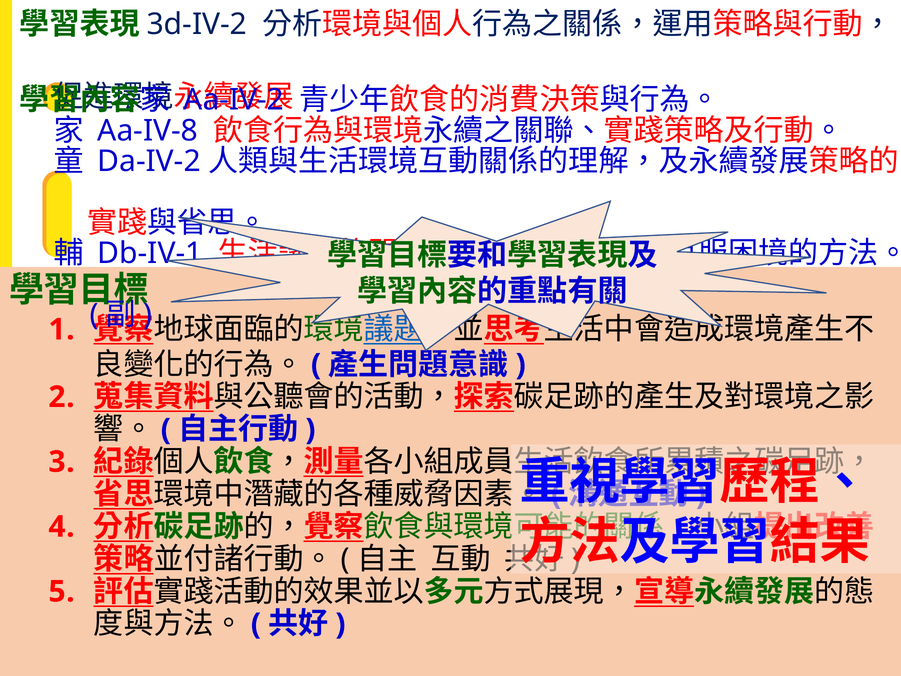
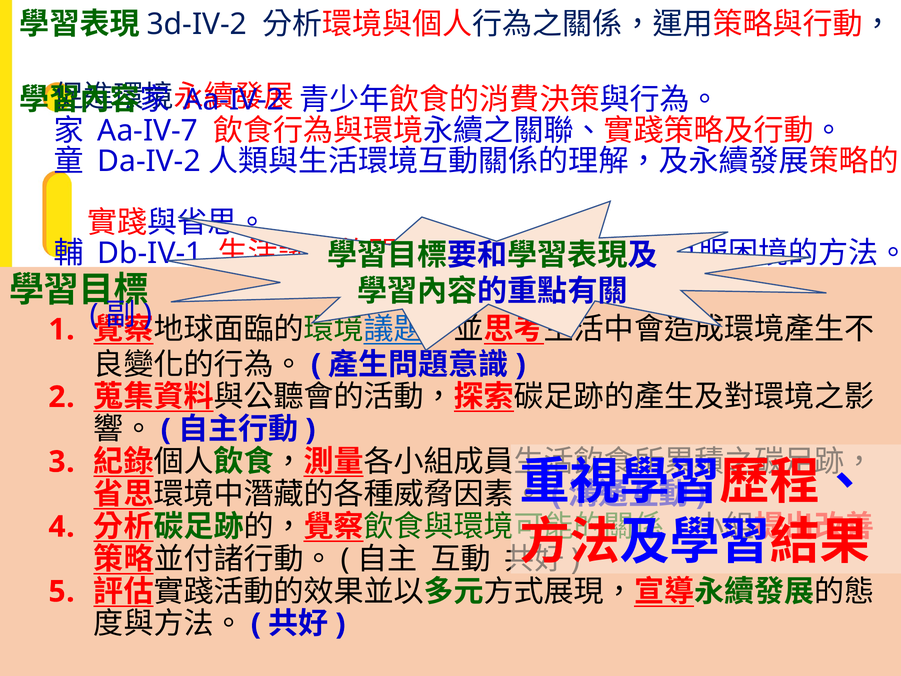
Aa-IV-8: Aa-IV-8 -> Aa-IV-7
